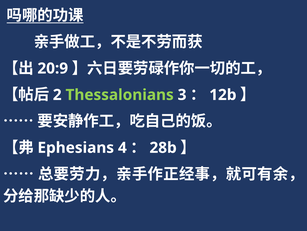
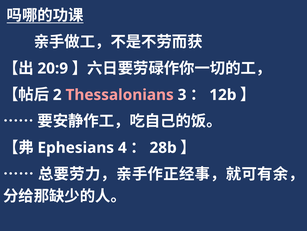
Thessalonians colour: light green -> pink
